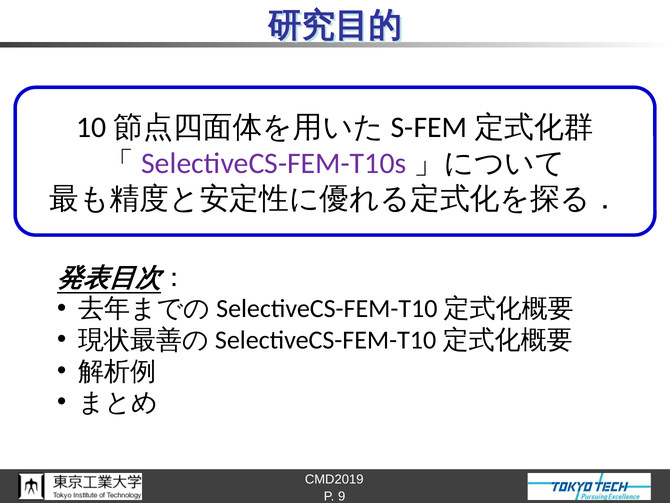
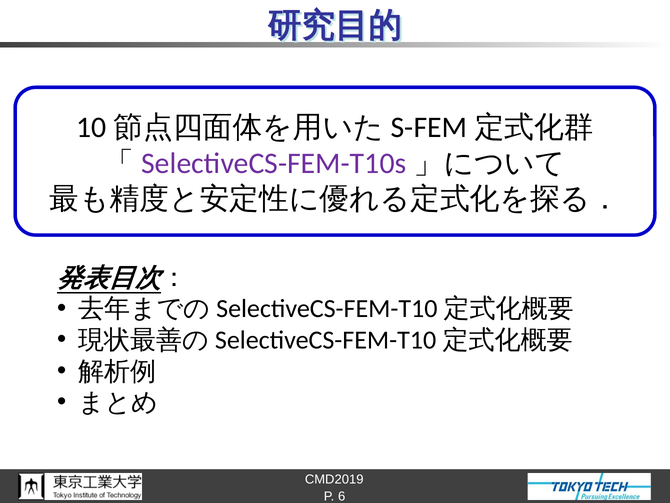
9: 9 -> 6
